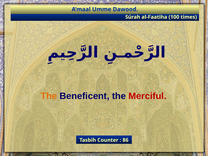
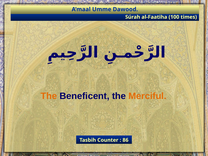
Merciful colour: red -> orange
